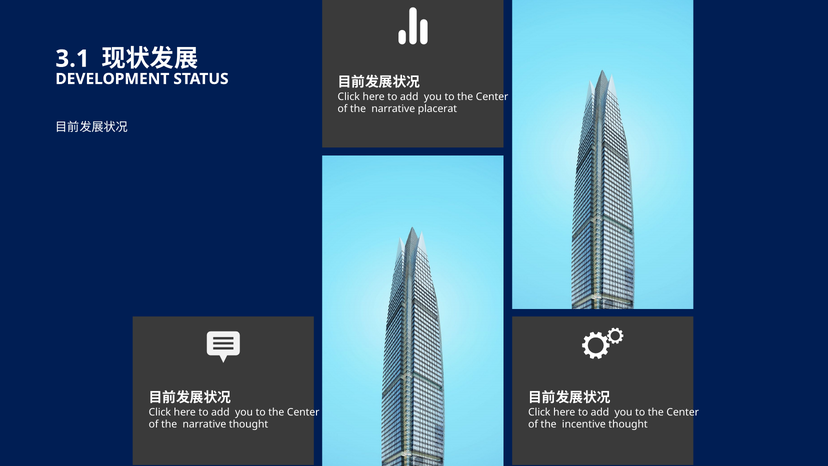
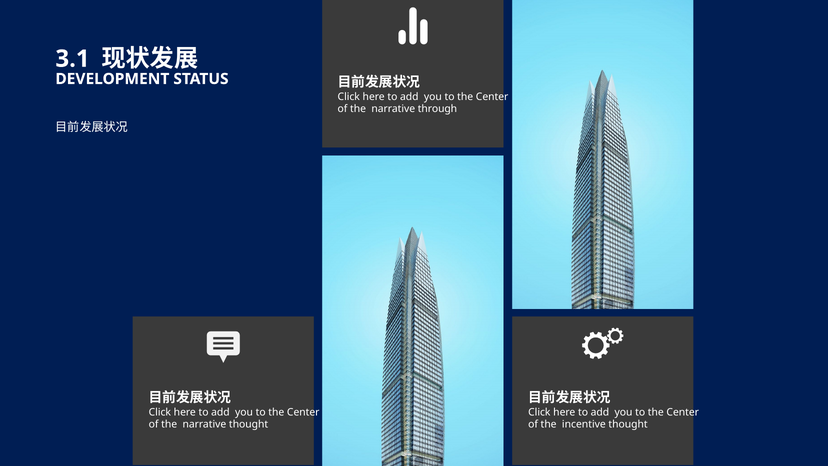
placerat: placerat -> through
